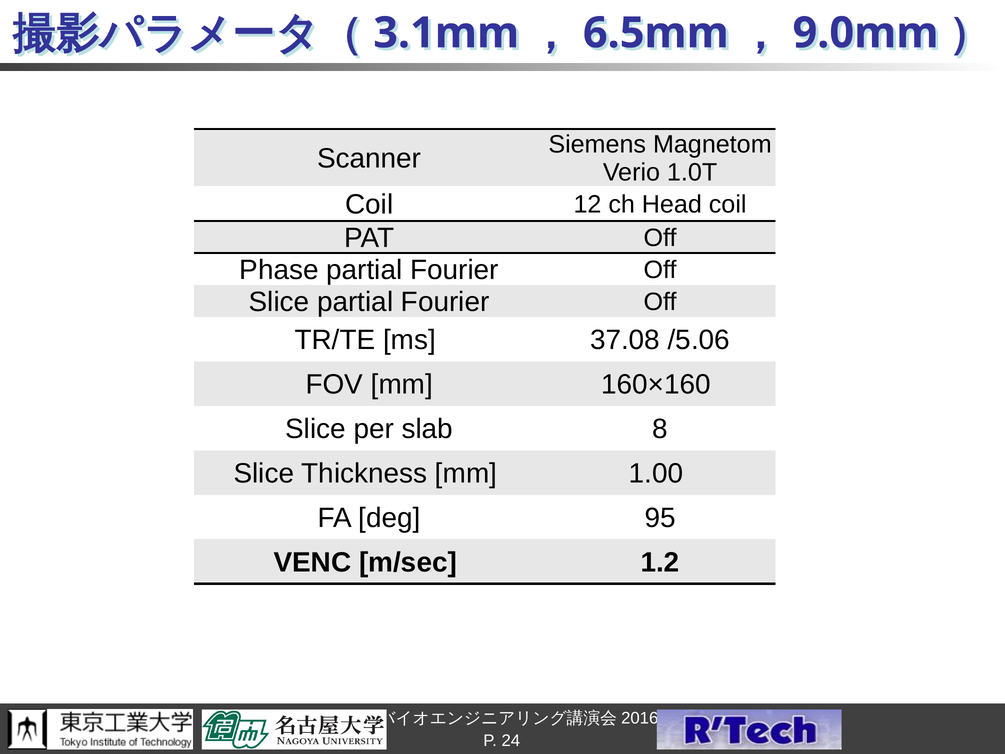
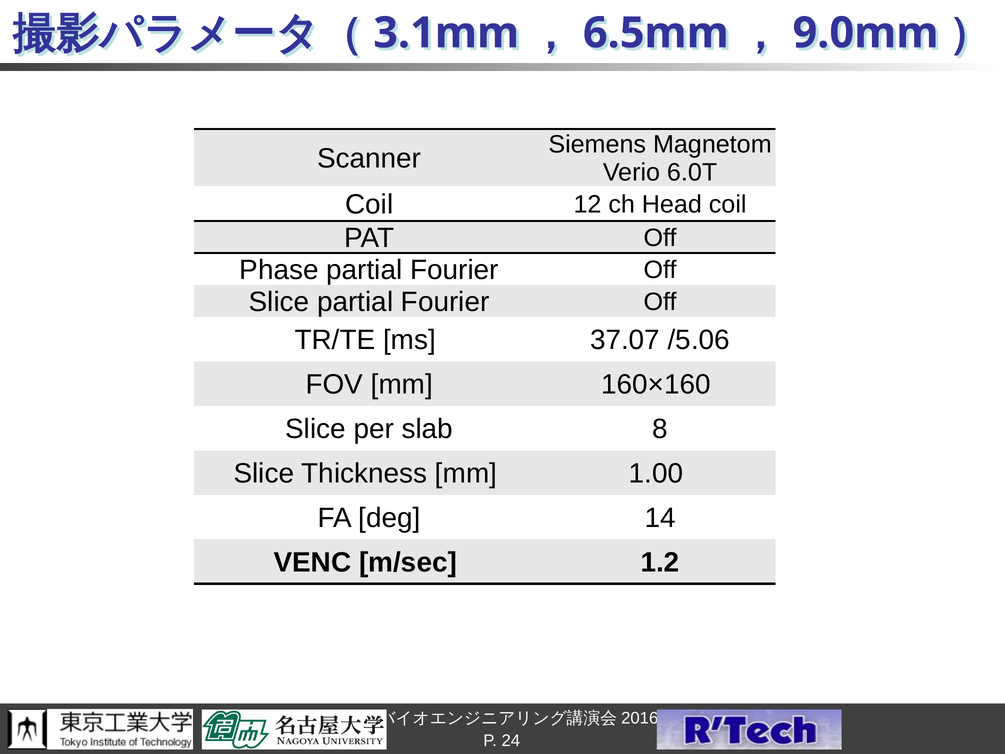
1.0T: 1.0T -> 6.0T
37.08: 37.08 -> 37.07
95: 95 -> 14
